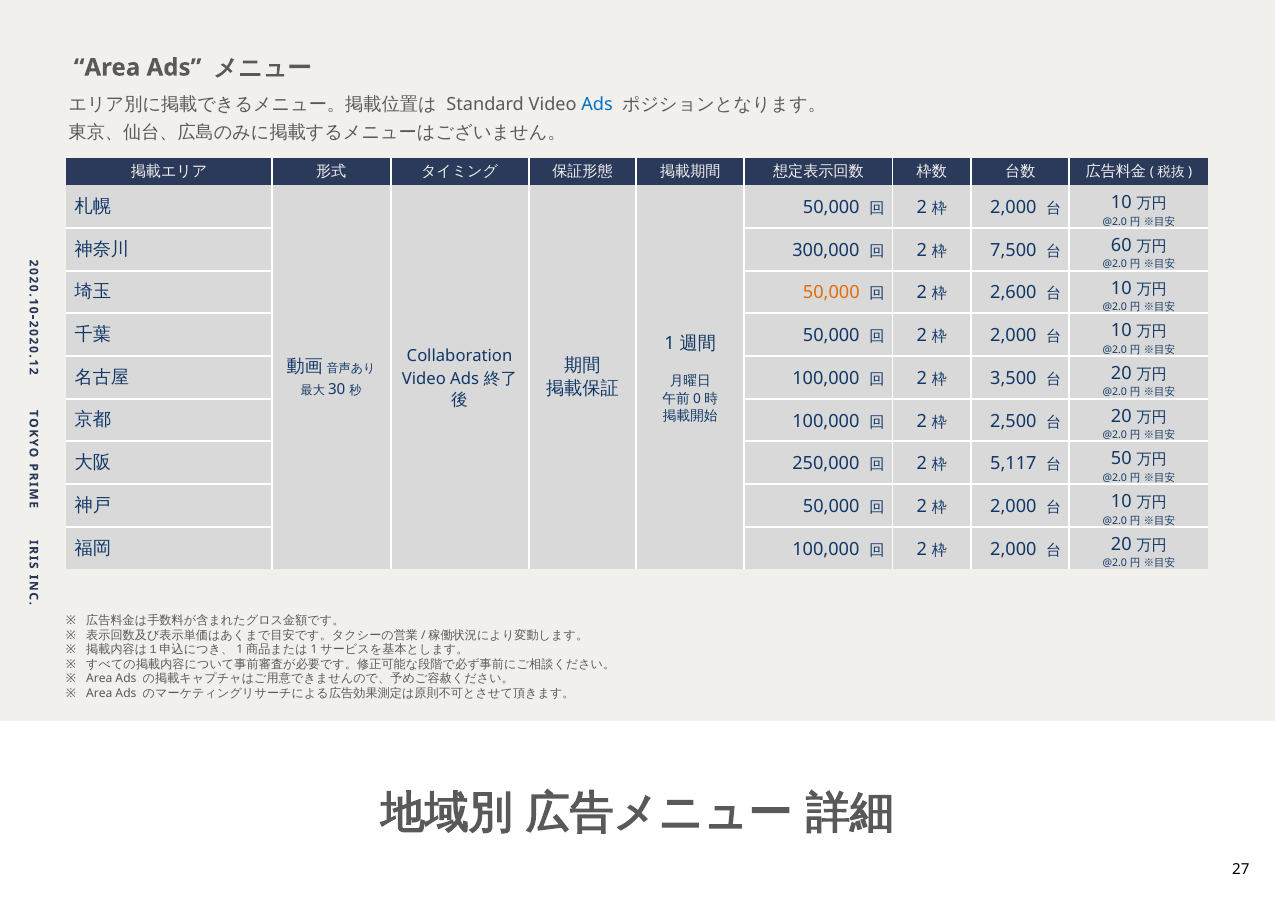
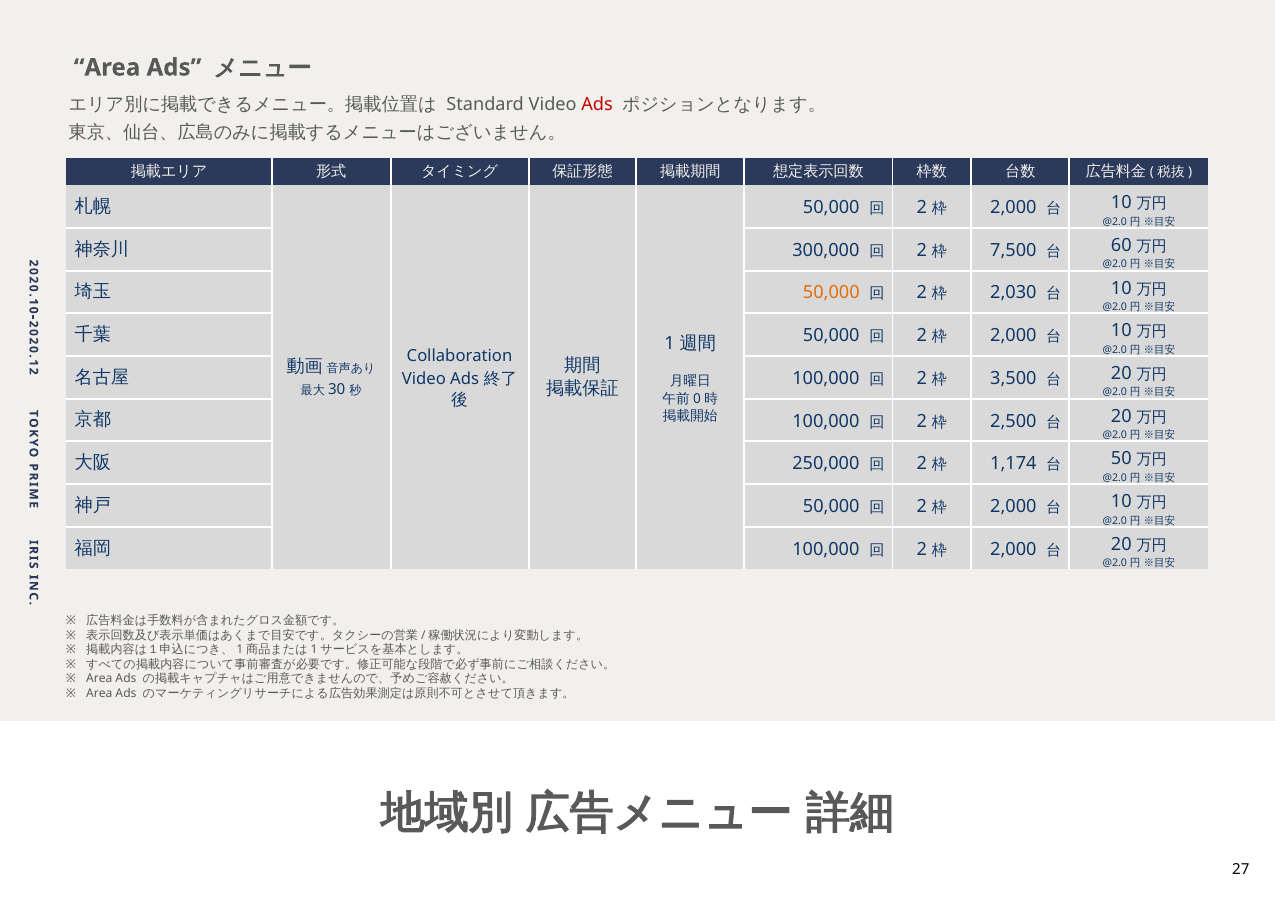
Ads at (597, 105) colour: blue -> red
2,600: 2,600 -> 2,030
5,117: 5,117 -> 1,174
